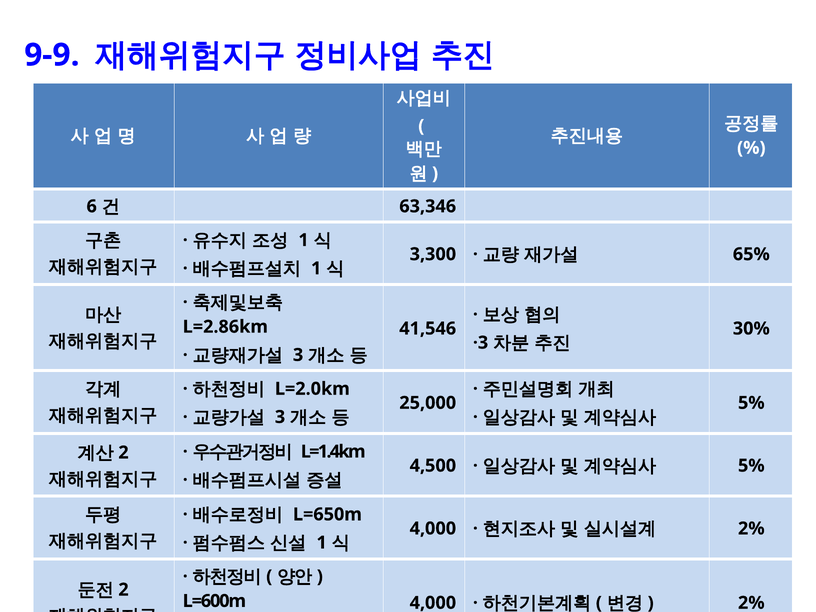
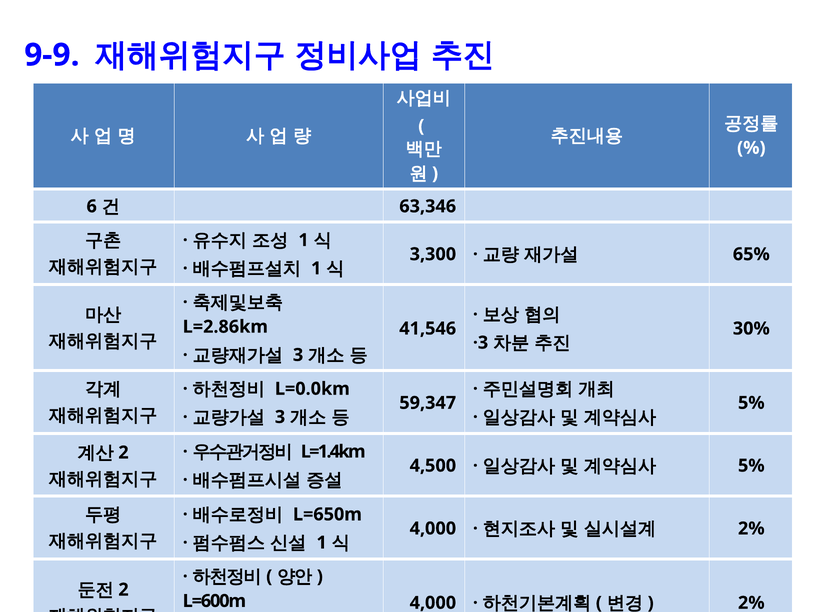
L=2.0km: L=2.0km -> L=0.0km
25,000: 25,000 -> 59,347
